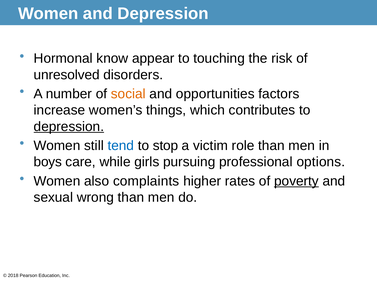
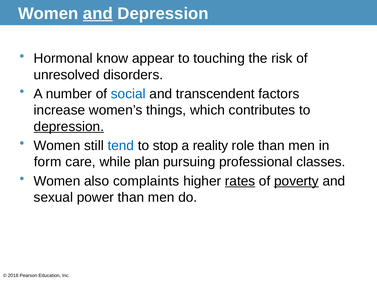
and at (98, 13) underline: none -> present
social colour: orange -> blue
opportunities: opportunities -> transcendent
victim: victim -> reality
boys: boys -> form
girls: girls -> plan
options: options -> classes
rates underline: none -> present
wrong: wrong -> power
